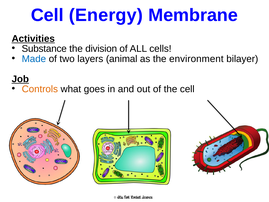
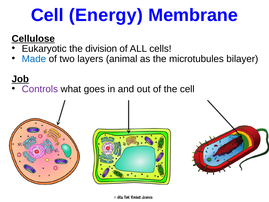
Activities: Activities -> Cellulose
Substance: Substance -> Eukaryotic
environment: environment -> microtubules
Controls colour: orange -> purple
